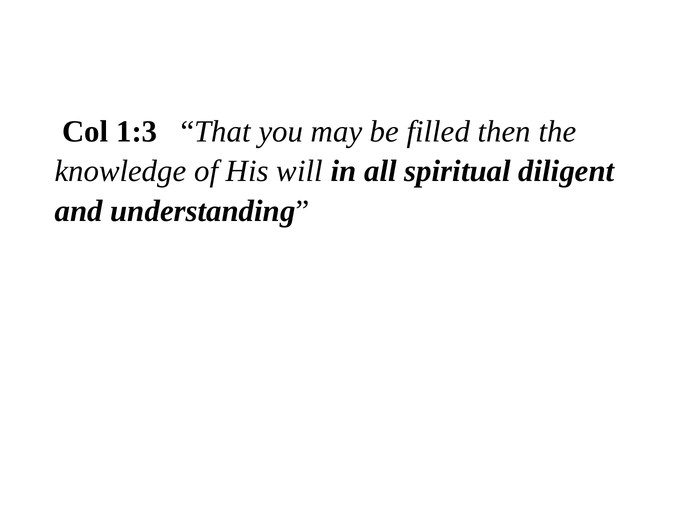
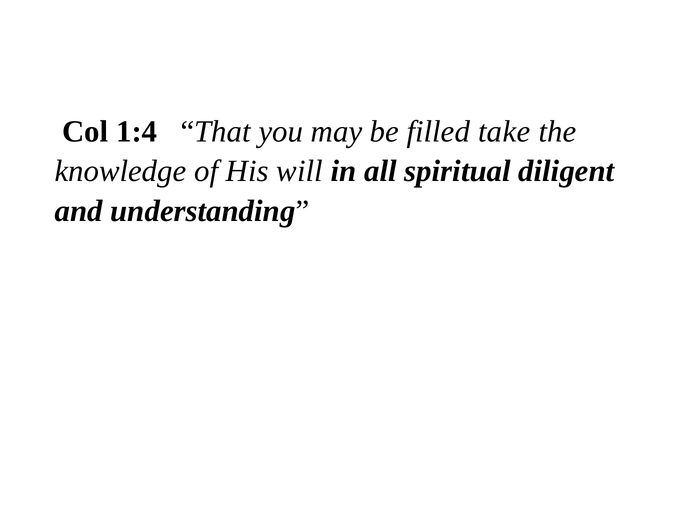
1:3: 1:3 -> 1:4
then: then -> take
